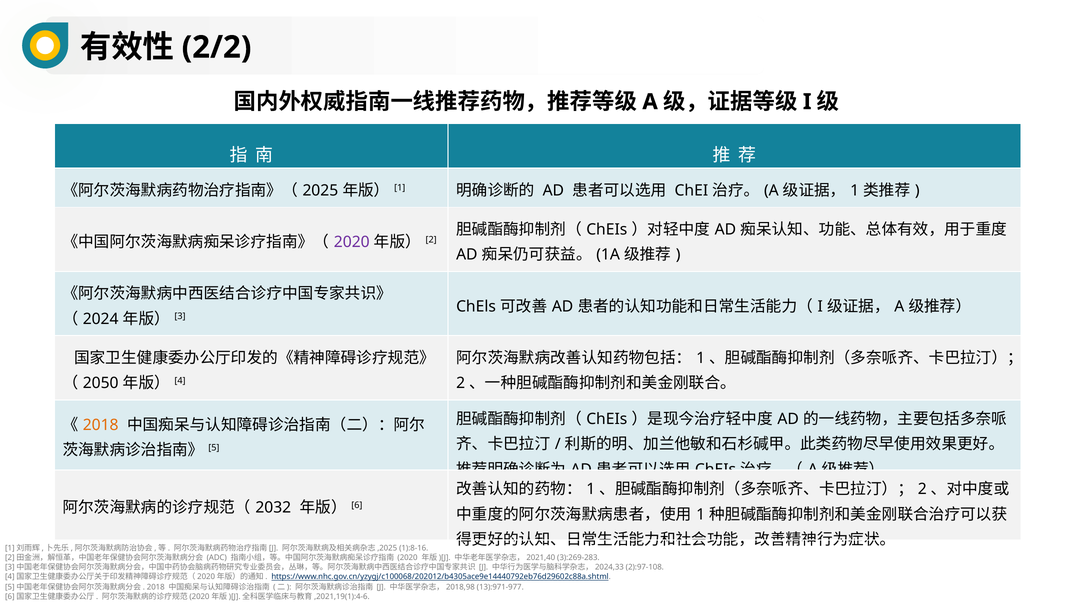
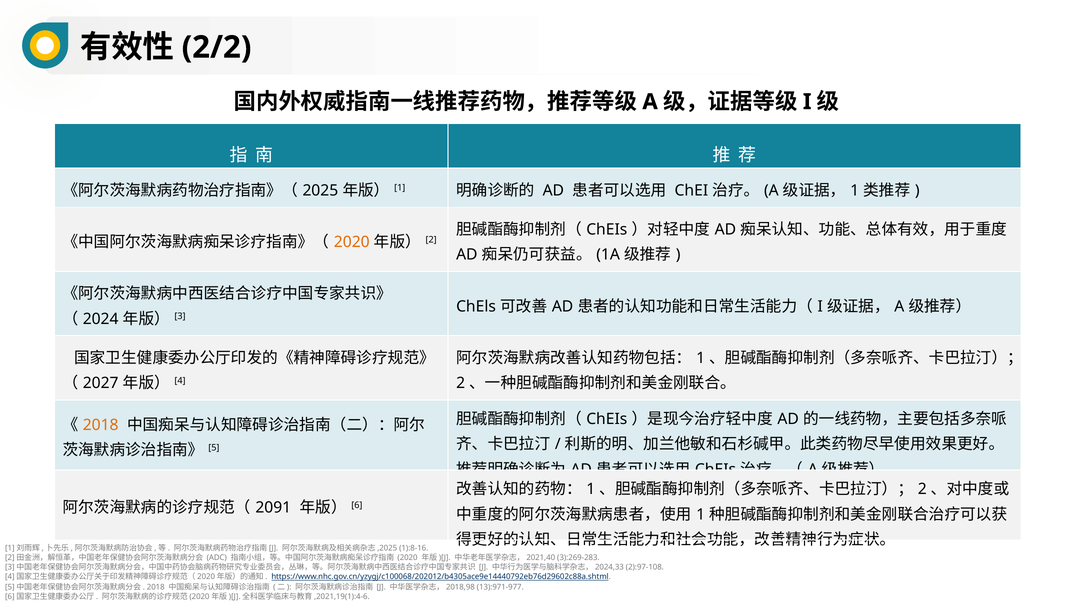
2020 at (352, 242) colour: purple -> orange
2050: 2050 -> 2027
2032: 2032 -> 2091
